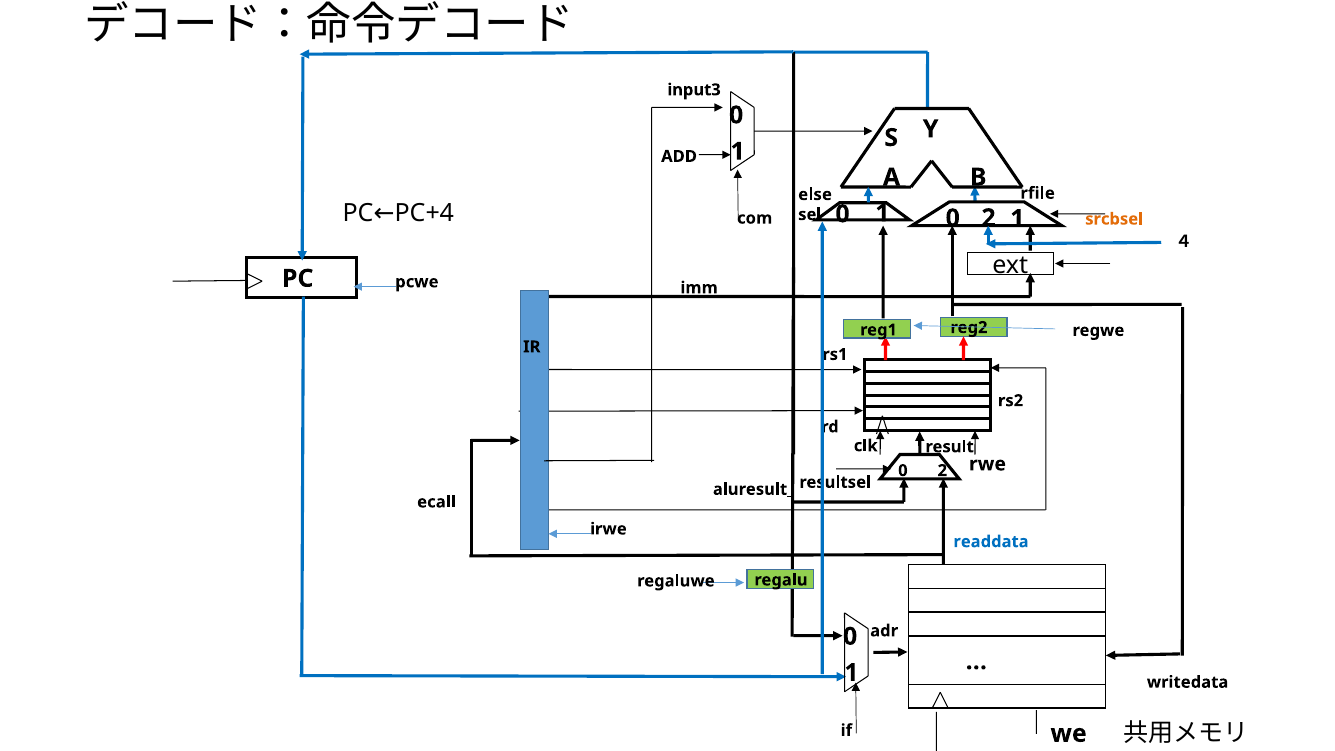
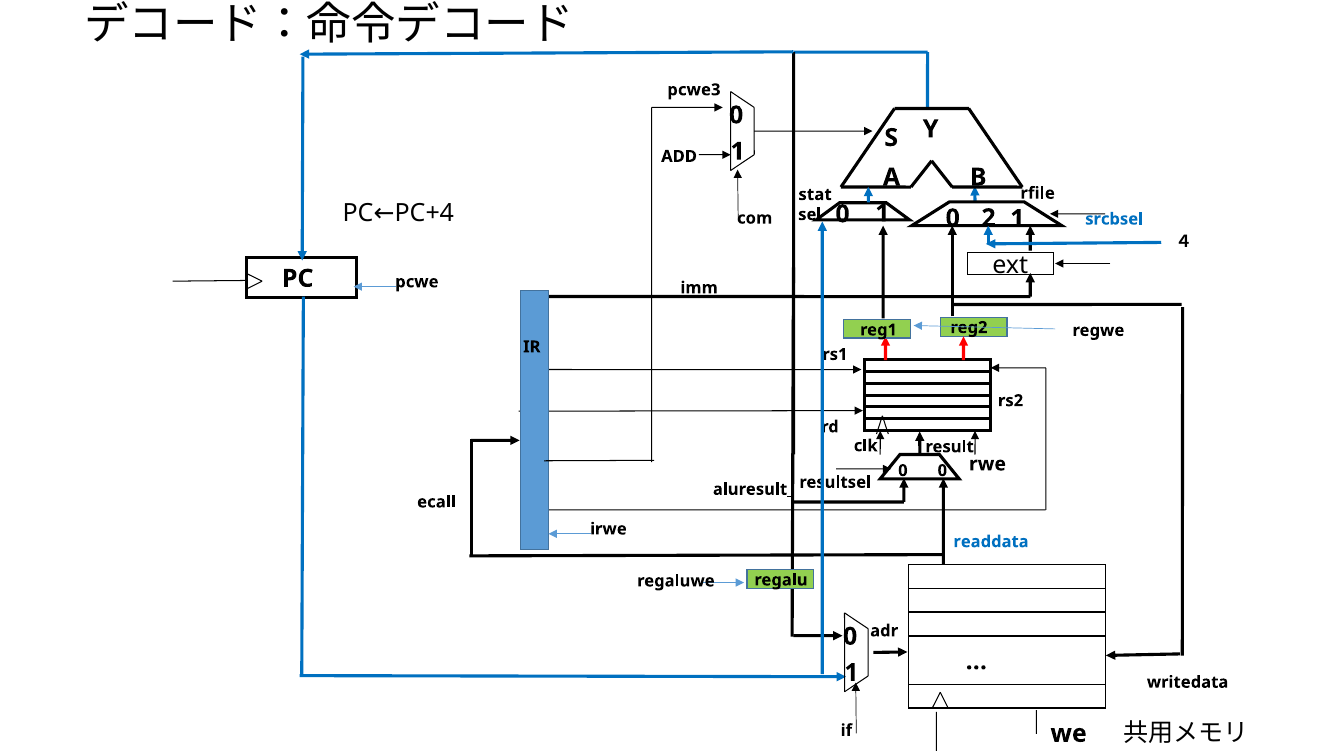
input3: input3 -> pcwe3
else: else -> stat
srcbsel colour: orange -> blue
0 2: 2 -> 0
